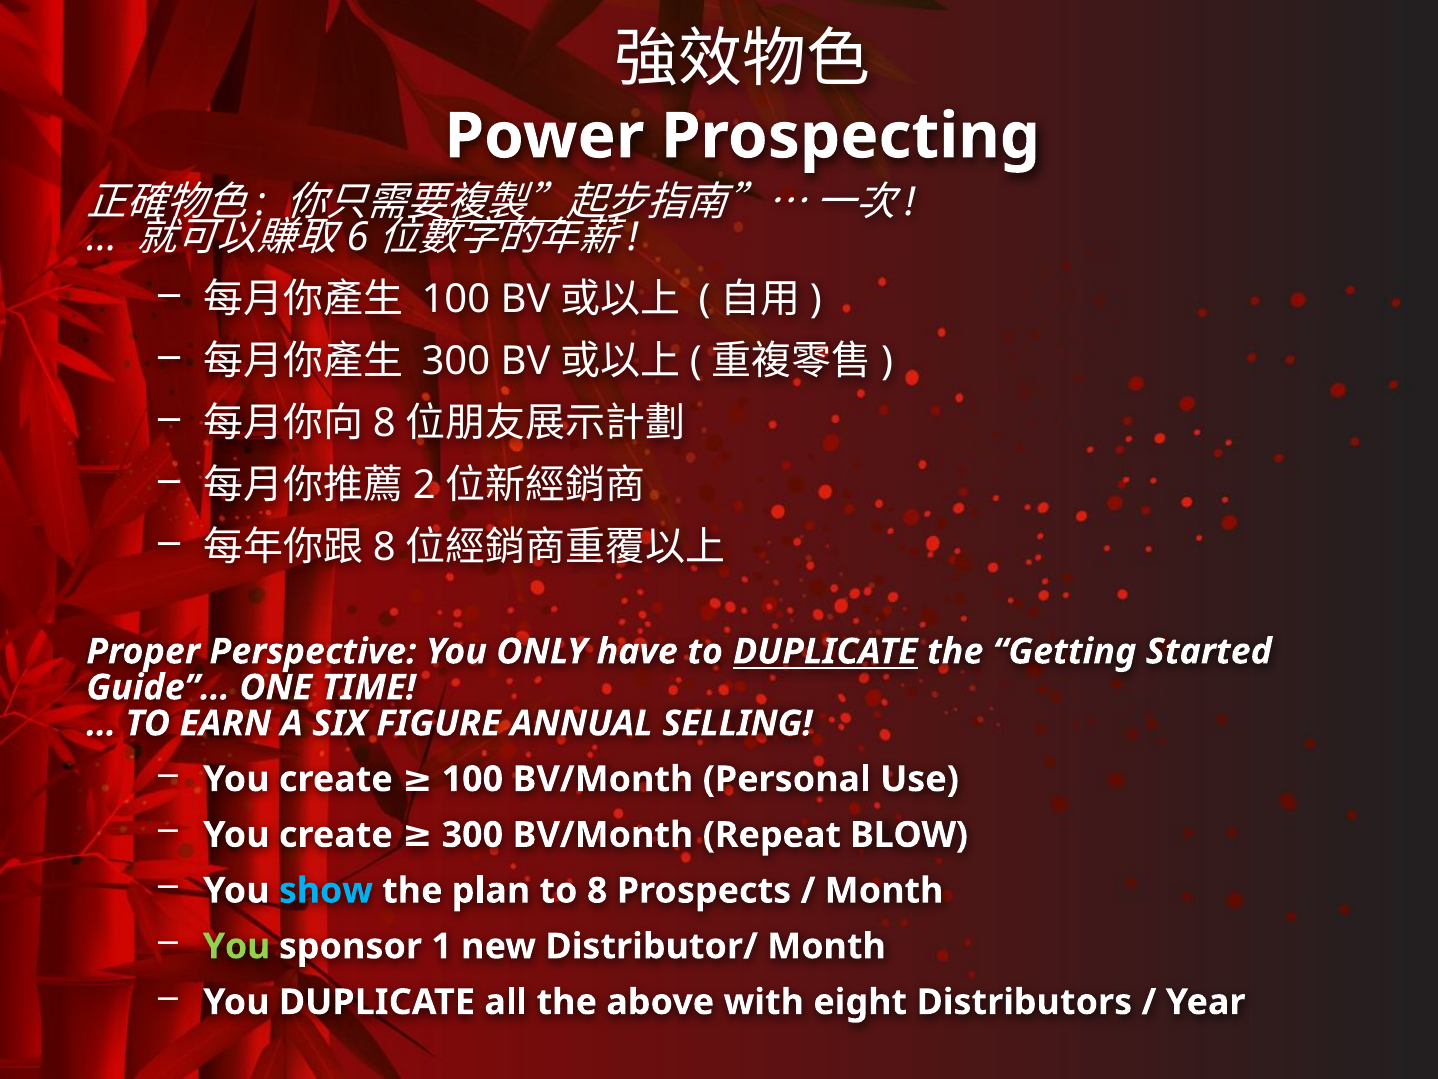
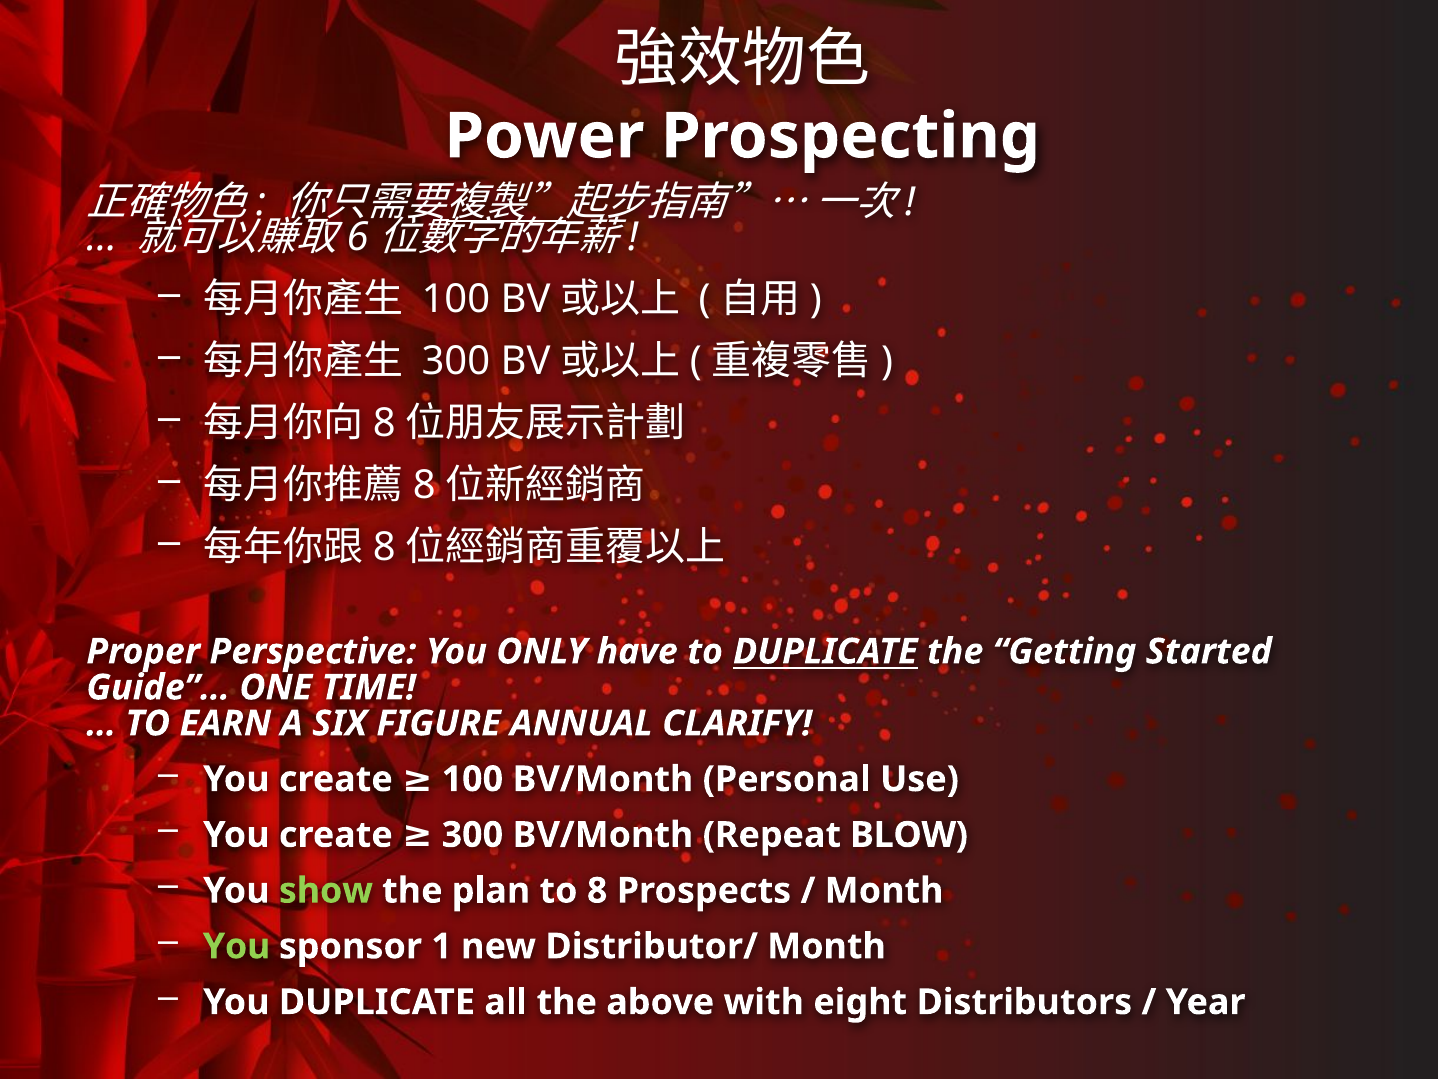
2 at (424, 485): 2 -> 8
SELLING: SELLING -> CLARIFY
show colour: light blue -> light green
